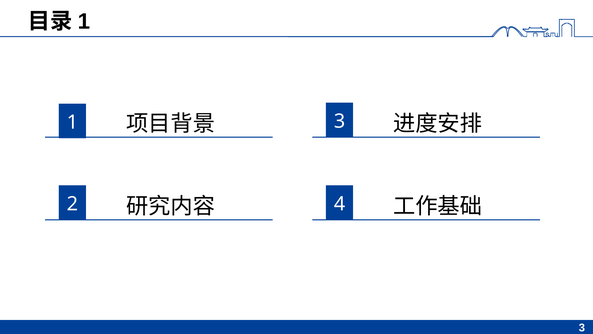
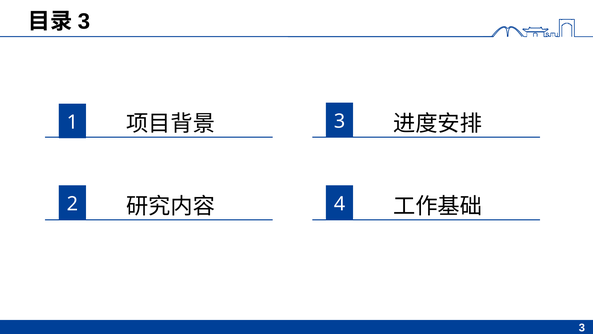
1 at (84, 21): 1 -> 3
